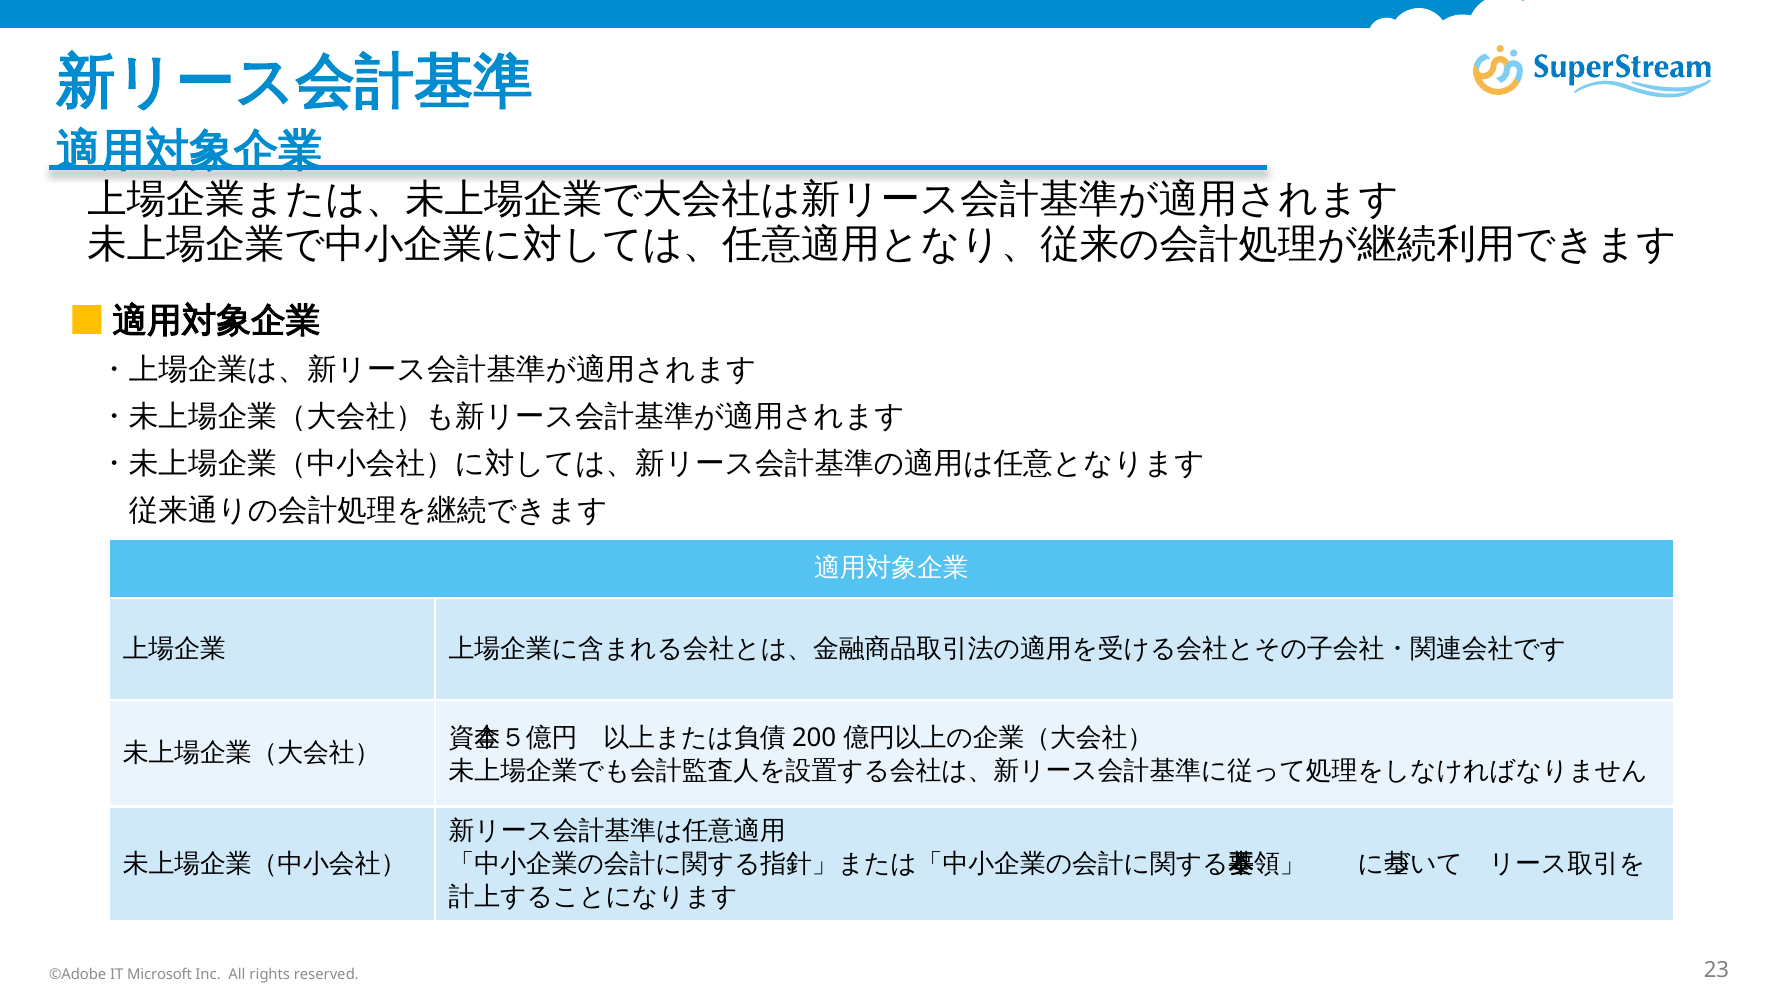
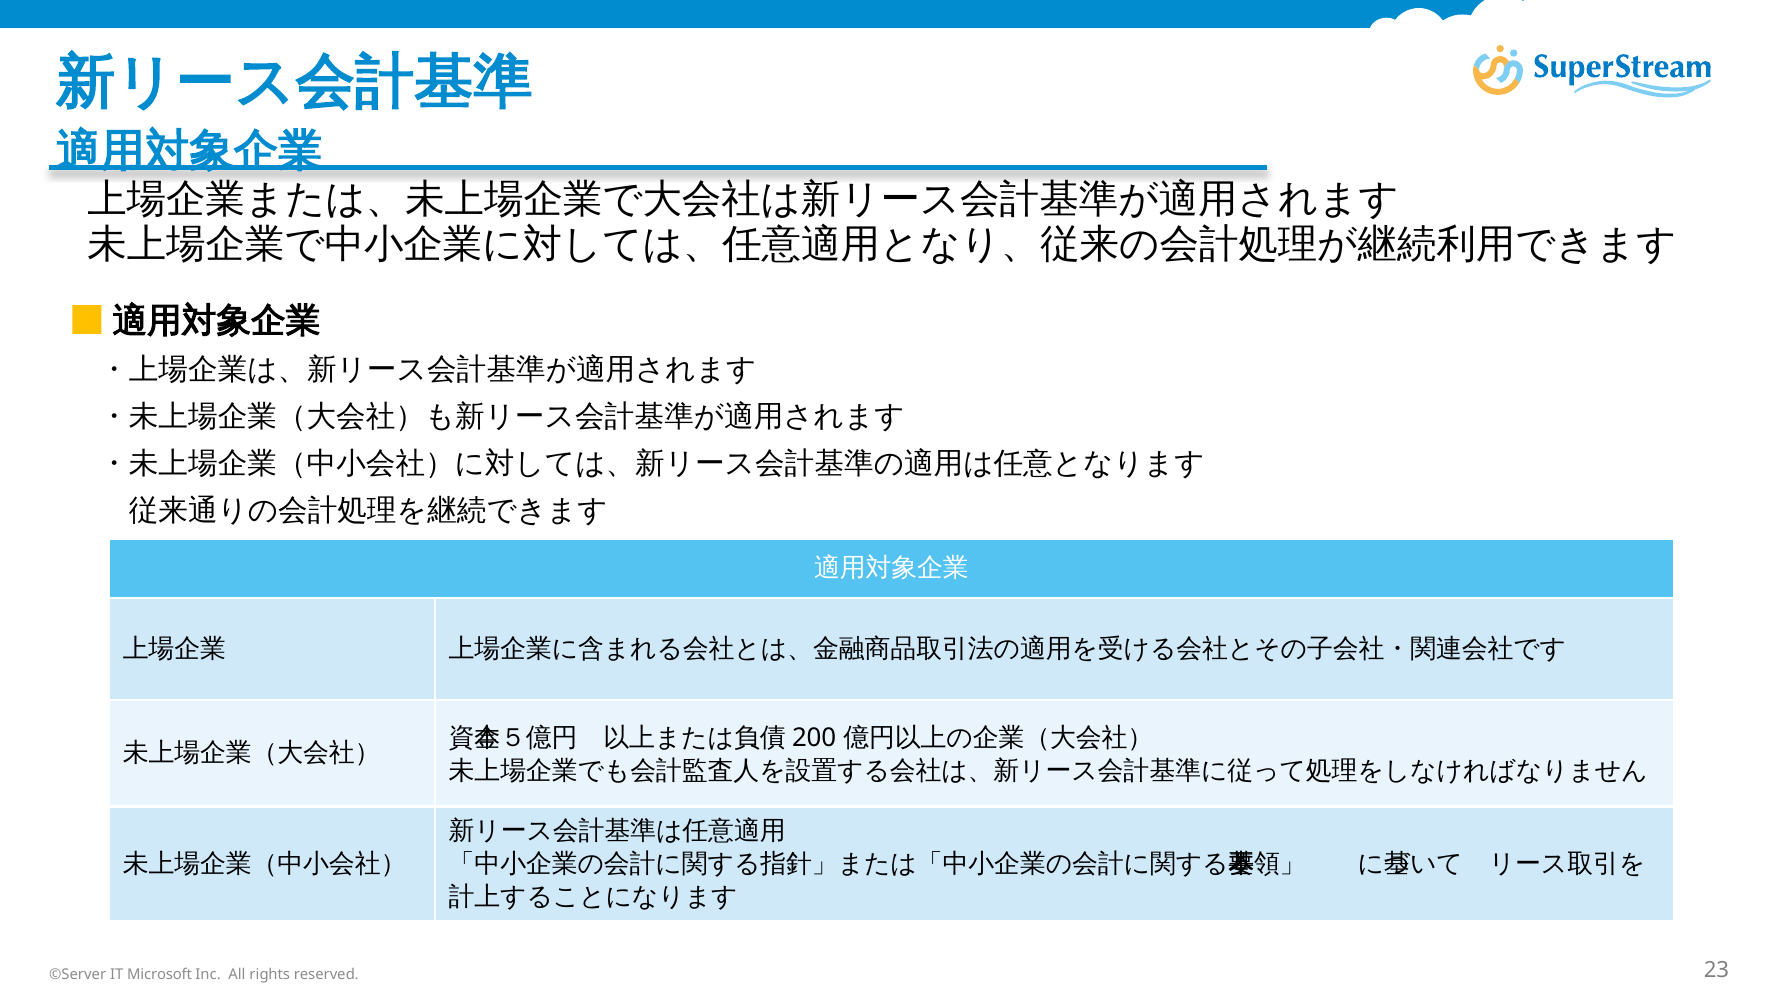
©Adobe: ©Adobe -> ©Server
